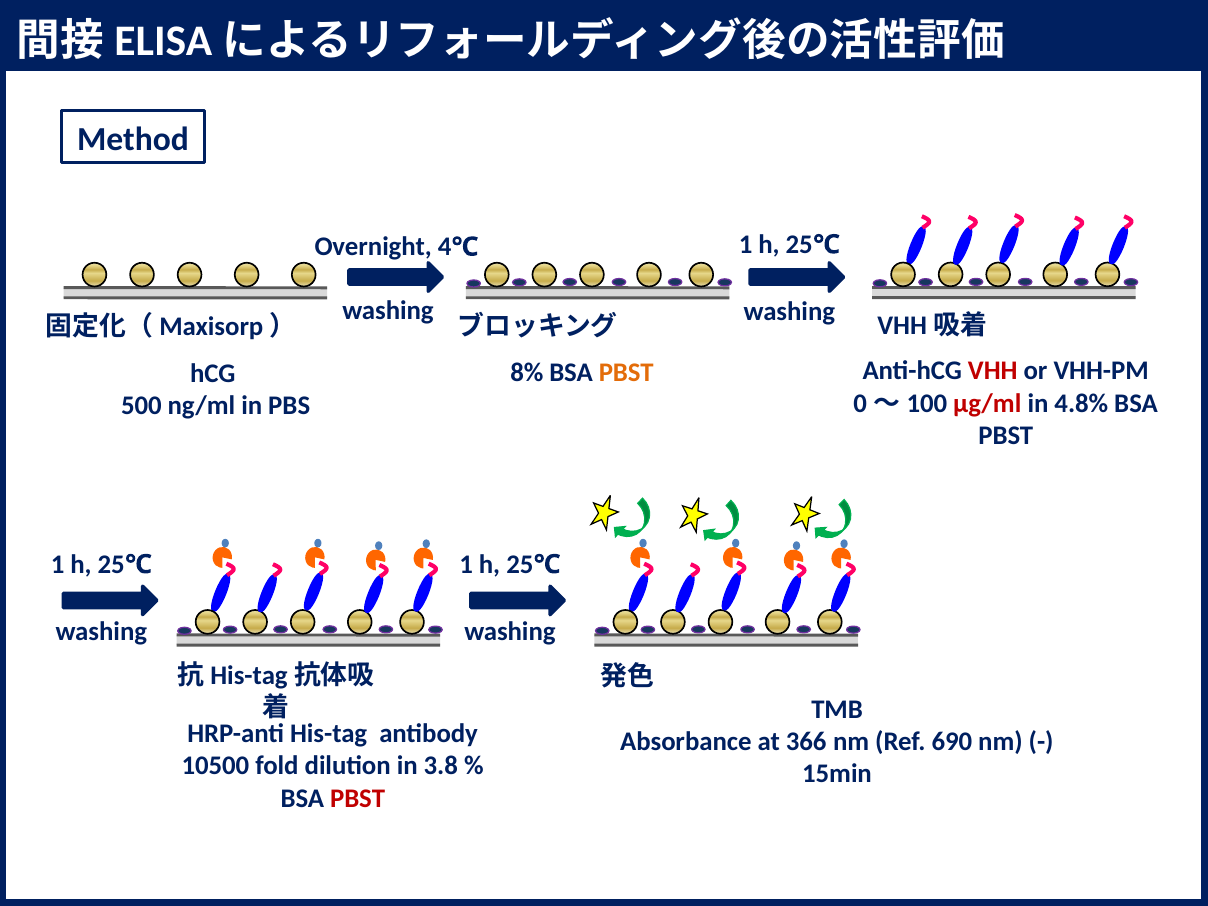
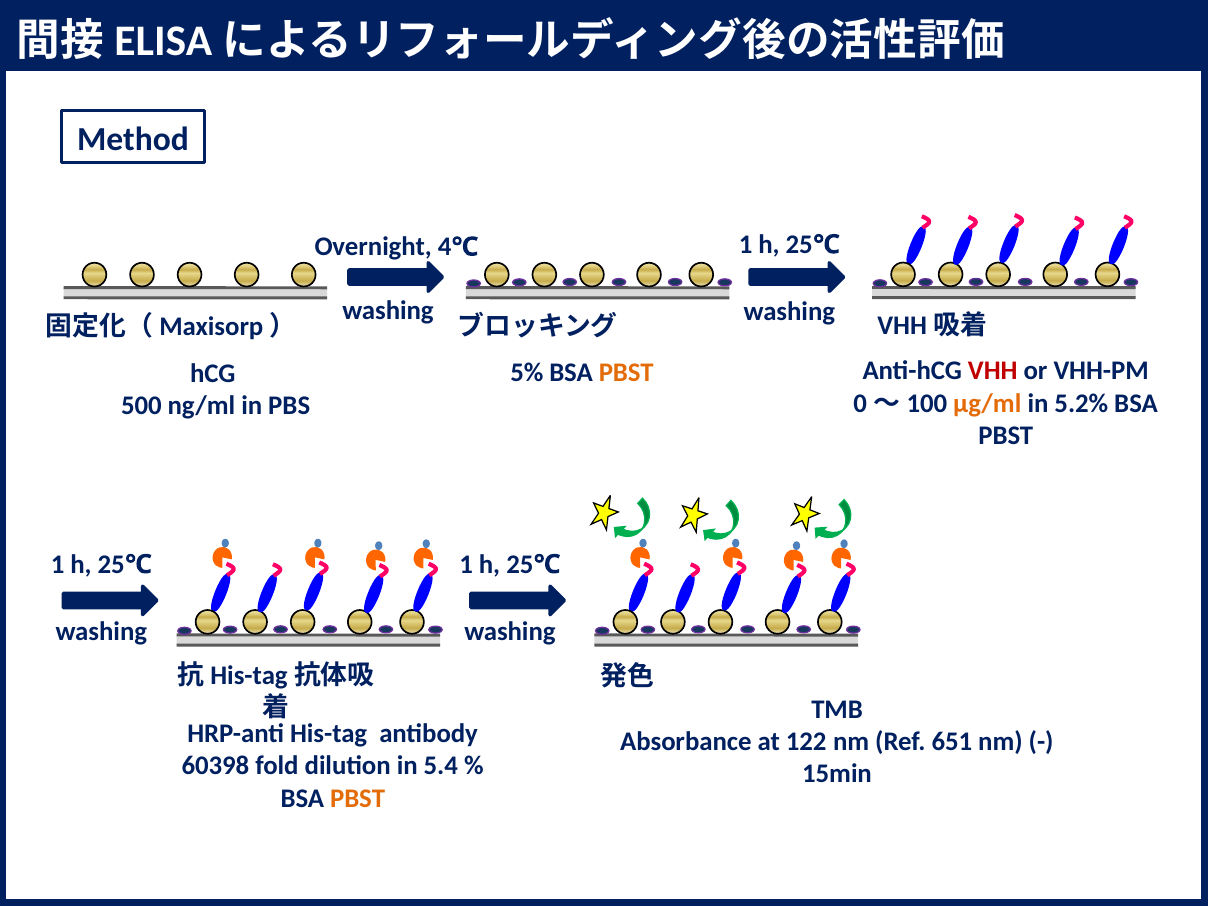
8%: 8% -> 5%
µg/ml colour: red -> orange
4.8%: 4.8% -> 5.2%
366: 366 -> 122
690: 690 -> 651
10500: 10500 -> 60398
3.8: 3.8 -> 5.4
PBST at (358, 798) colour: red -> orange
